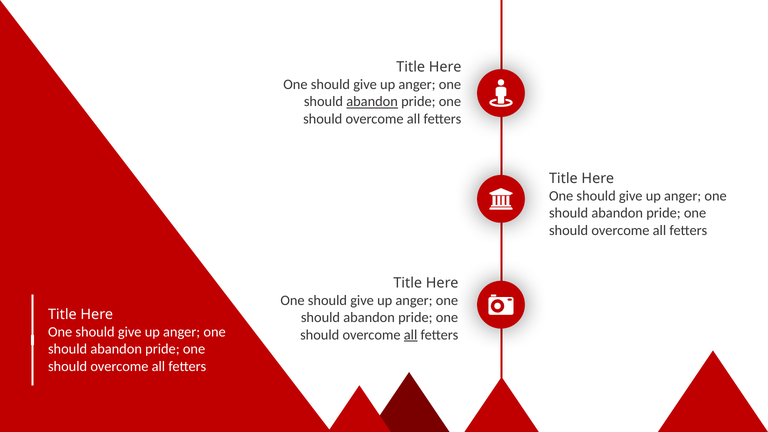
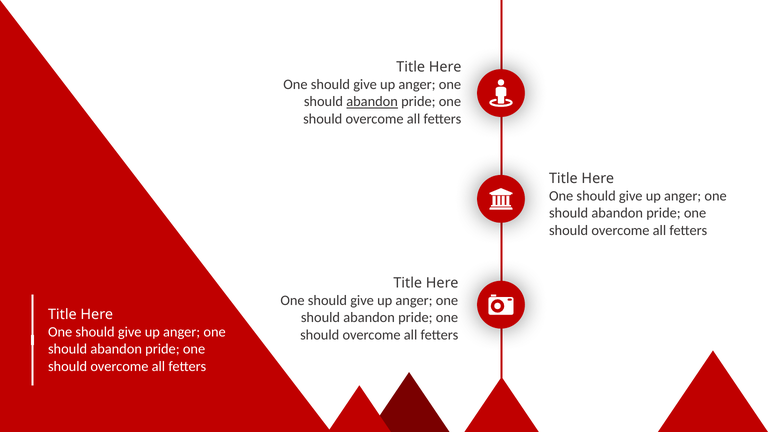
all at (411, 335) underline: present -> none
